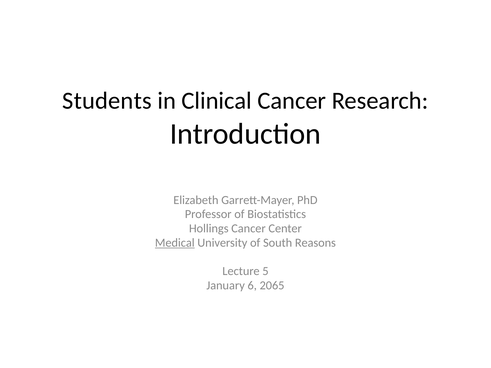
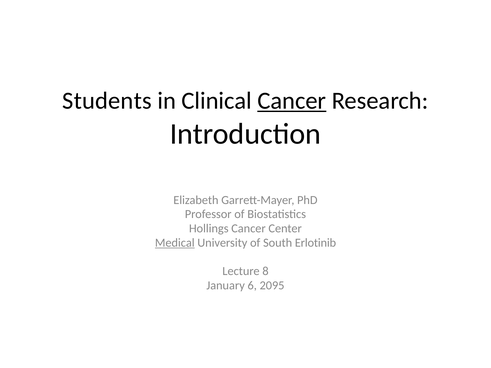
Cancer at (292, 101) underline: none -> present
Reasons: Reasons -> Erlotinib
5: 5 -> 8
2065: 2065 -> 2095
